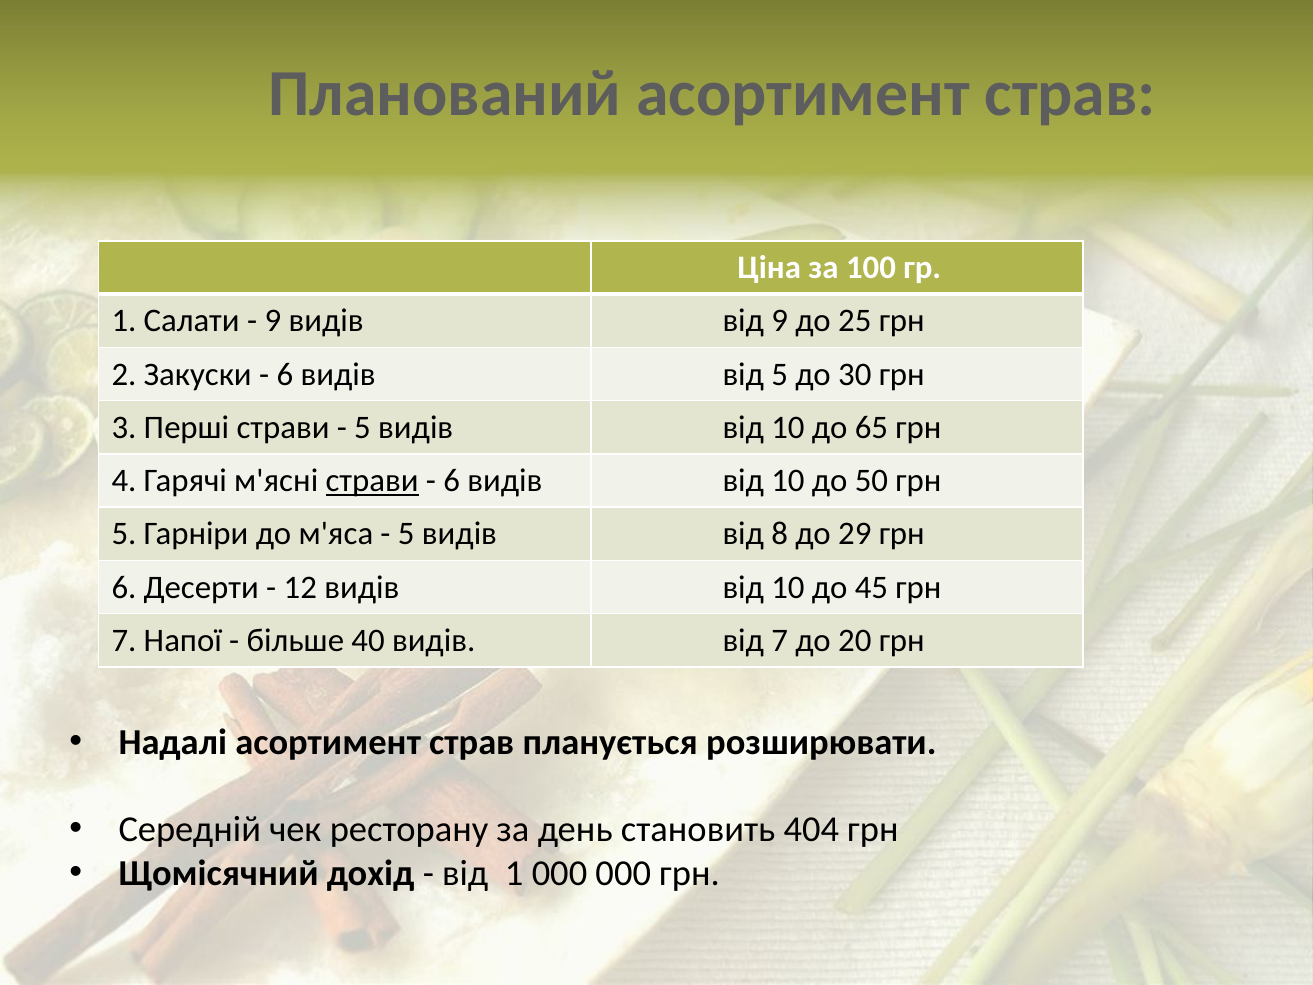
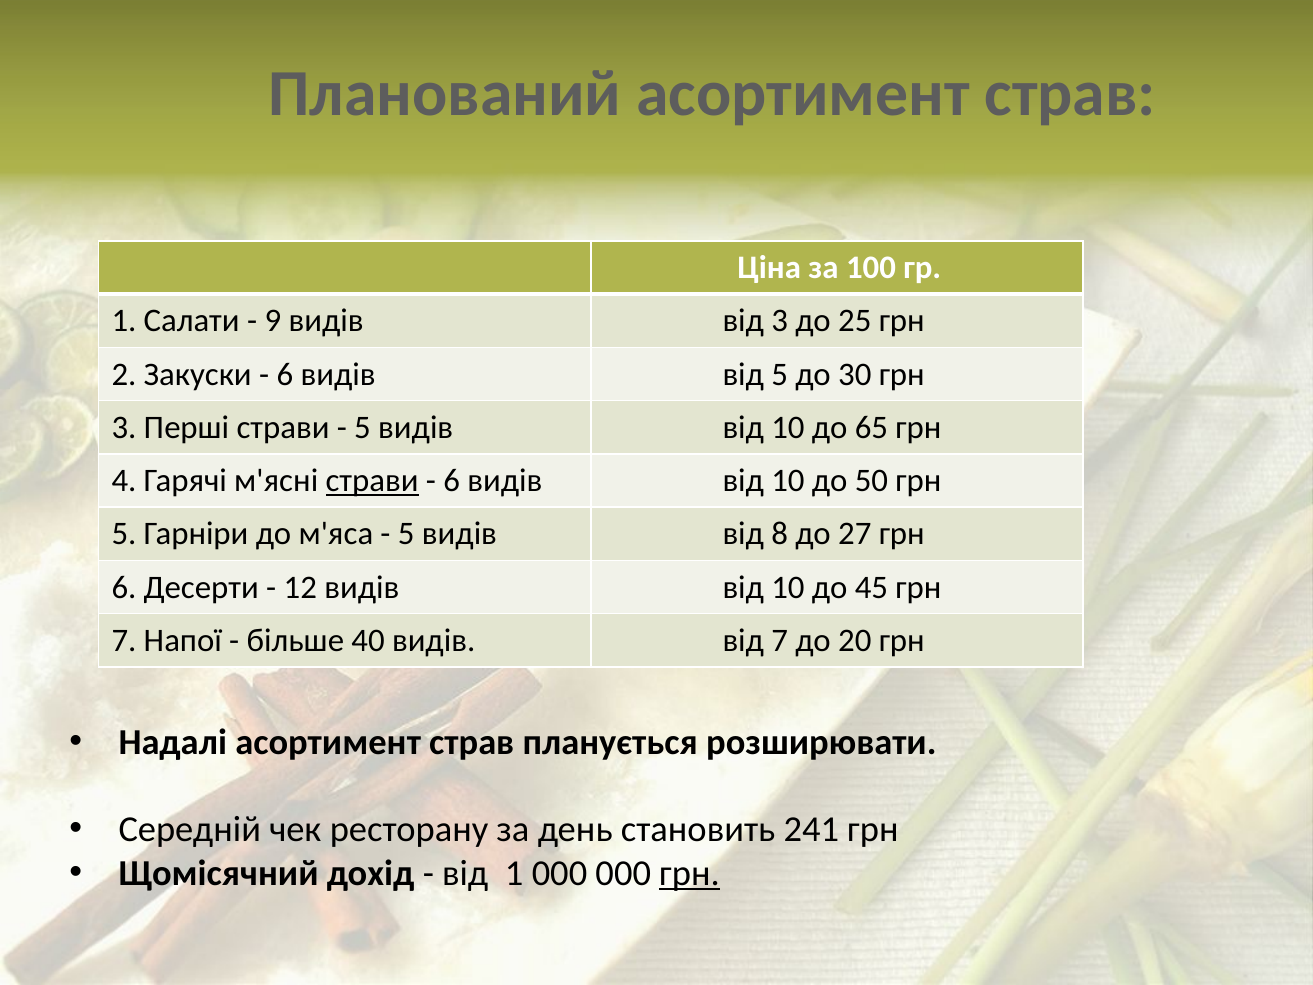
від 9: 9 -> 3
29: 29 -> 27
404: 404 -> 241
грн at (690, 873) underline: none -> present
